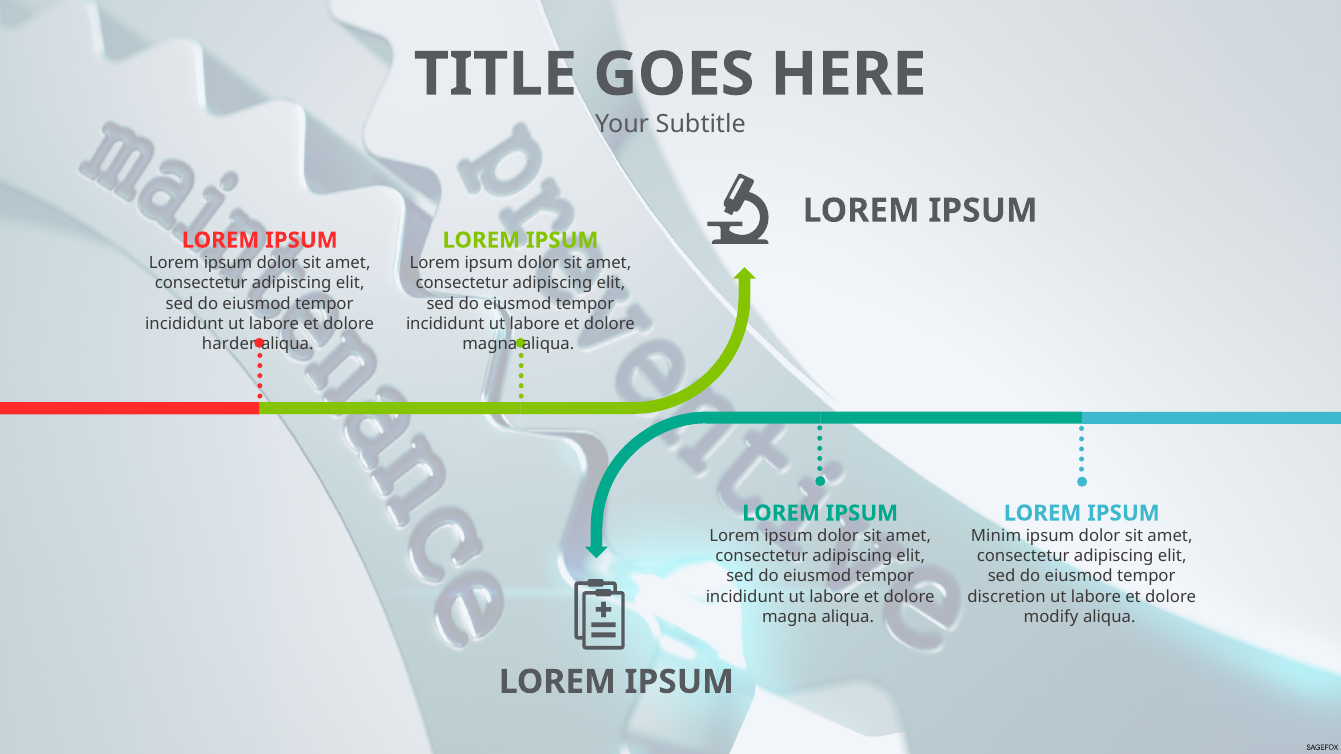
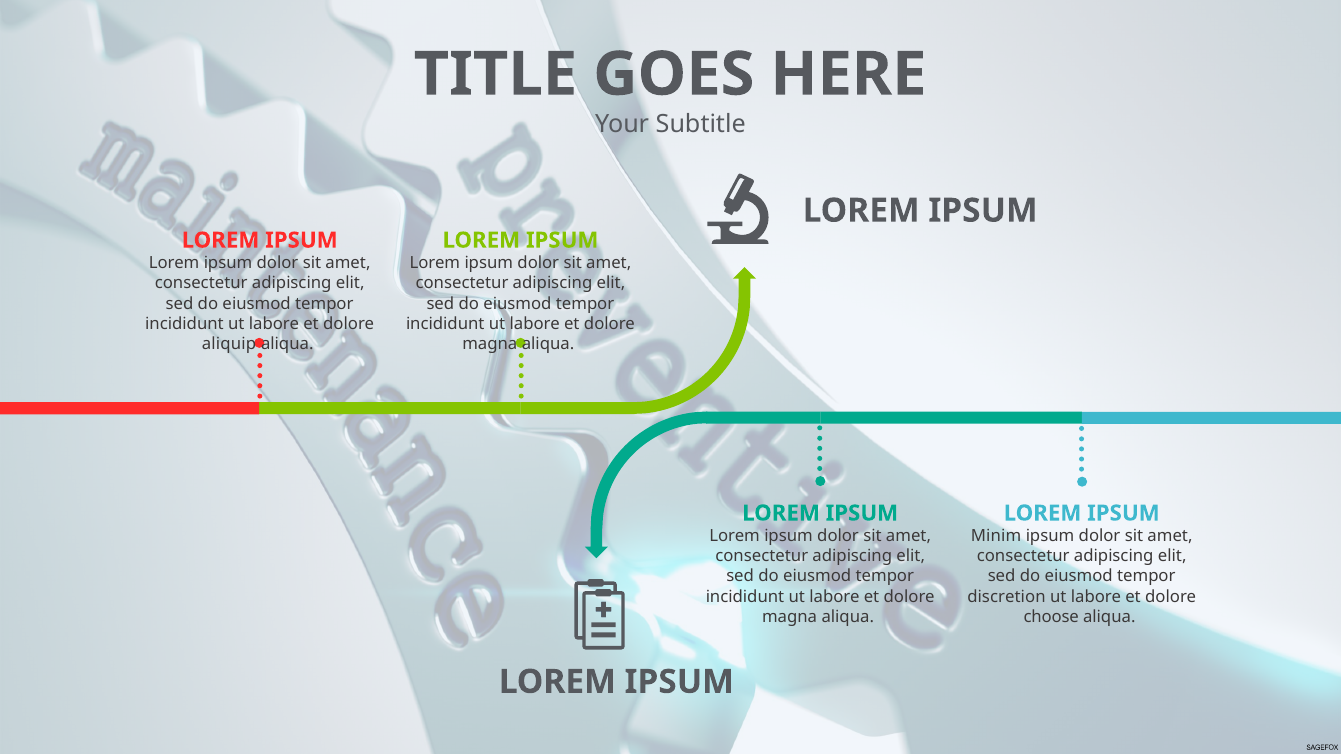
harder: harder -> aliquip
modify: modify -> choose
